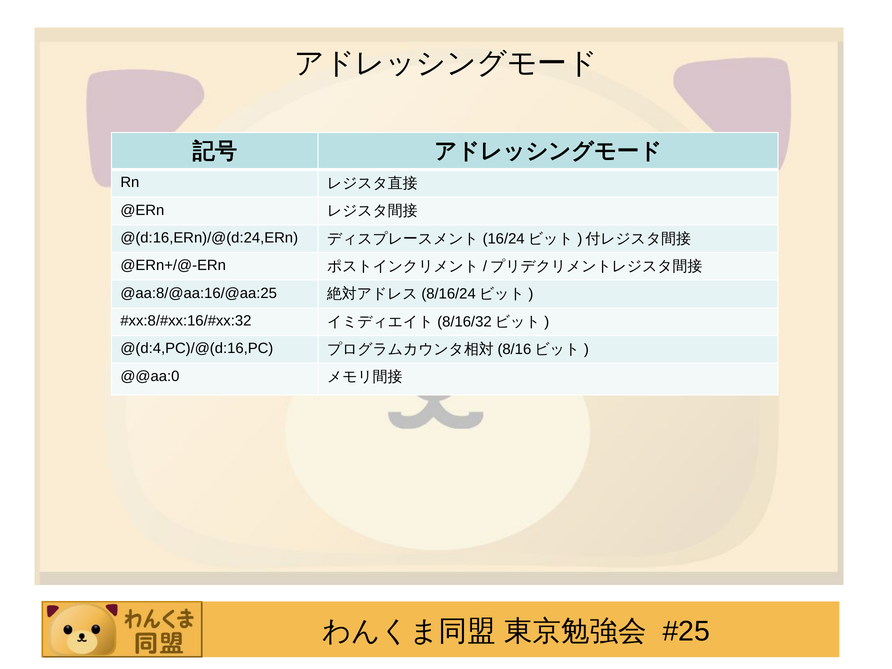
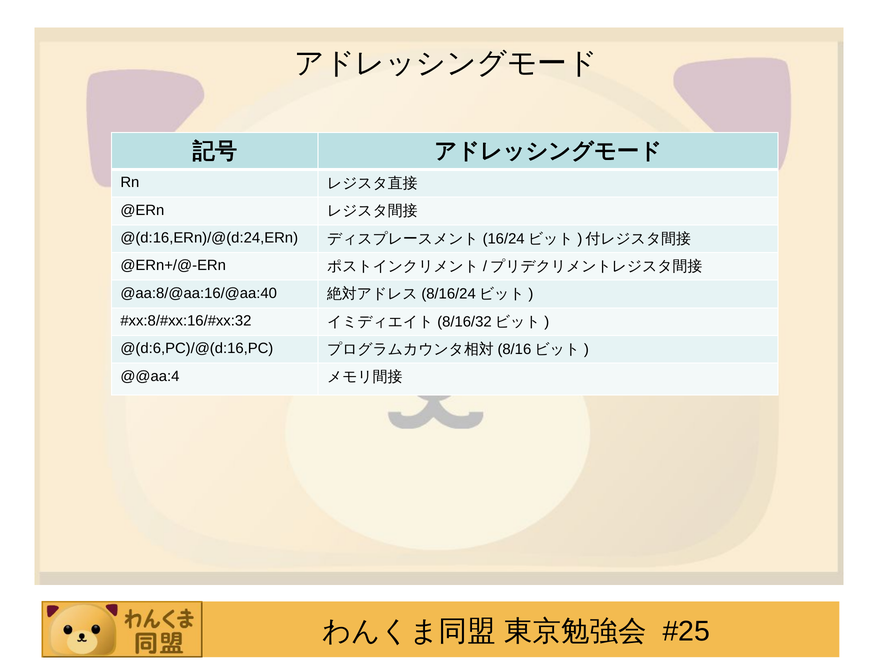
@aa:8/@aa:16/@aa:25: @aa:8/@aa:16/@aa:25 -> @aa:8/@aa:16/@aa:40
@(d:4,PC)/@(d:16,PC: @(d:4,PC)/@(d:16,PC -> @(d:6,PC)/@(d:16,PC
@@aa:0: @@aa:0 -> @@aa:4
